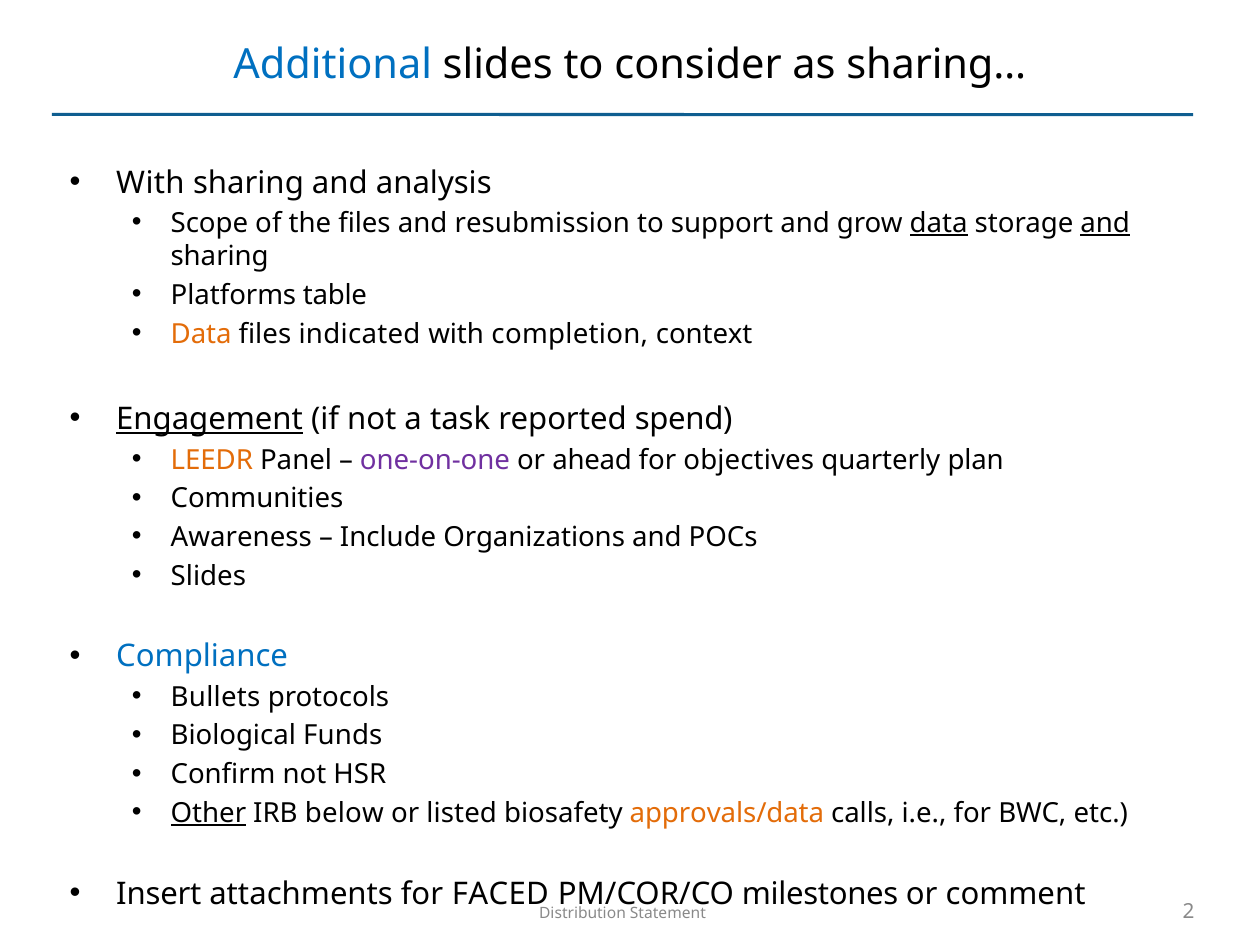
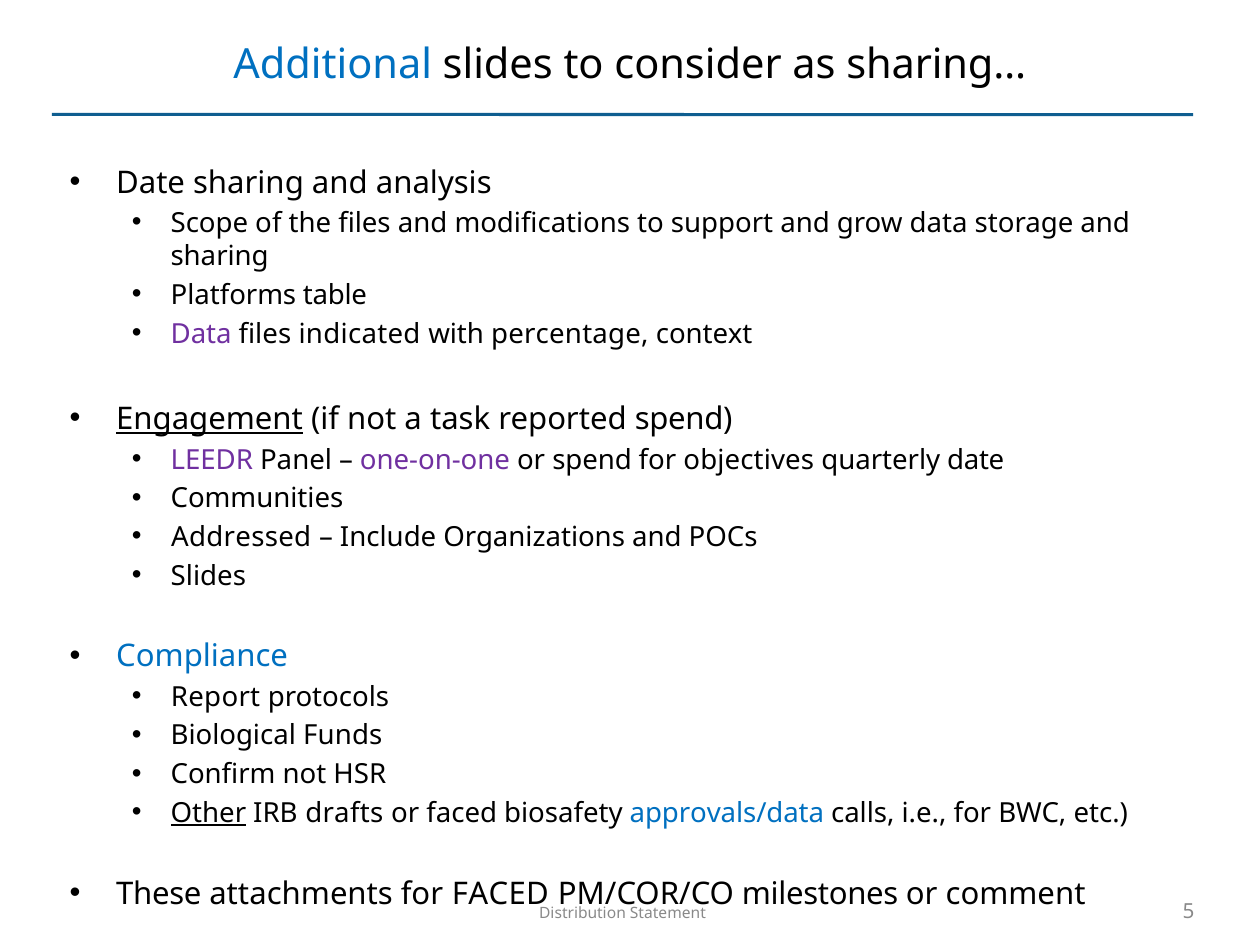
With at (150, 183): With -> Date
resubmission: resubmission -> modifications
data at (939, 223) underline: present -> none
and at (1105, 223) underline: present -> none
Data at (201, 334) colour: orange -> purple
completion: completion -> percentage
LEEDR colour: orange -> purple
or ahead: ahead -> spend
quarterly plan: plan -> date
Awareness: Awareness -> Addressed
Bullets: Bullets -> Report
below: below -> drafts
or listed: listed -> faced
approvals/data colour: orange -> blue
Insert: Insert -> These
2: 2 -> 5
